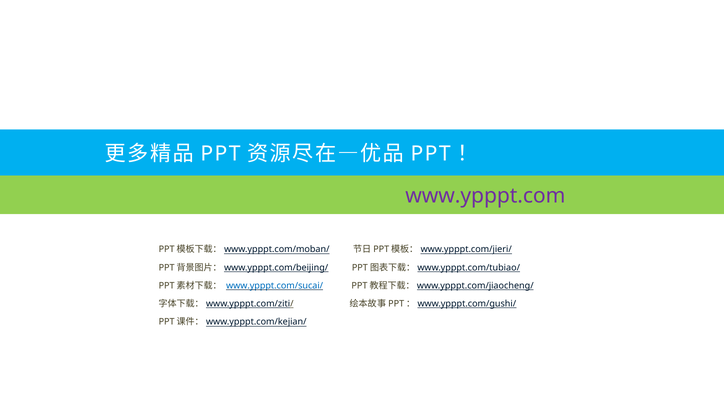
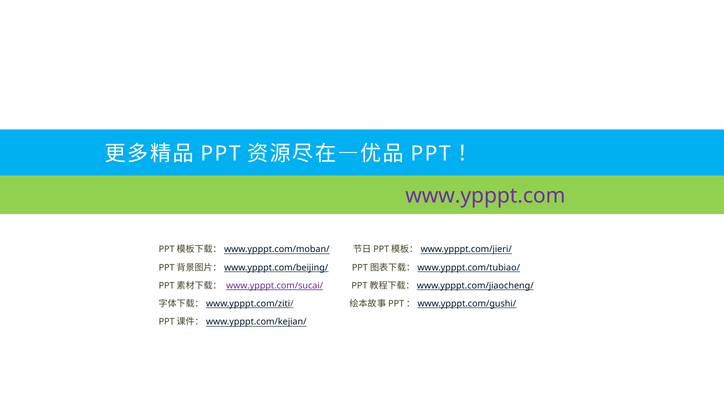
www.ypppt.com/sucai/ colour: blue -> purple
